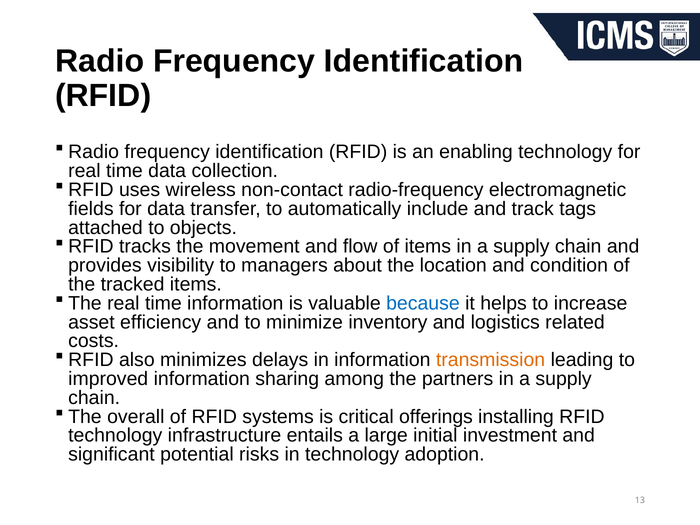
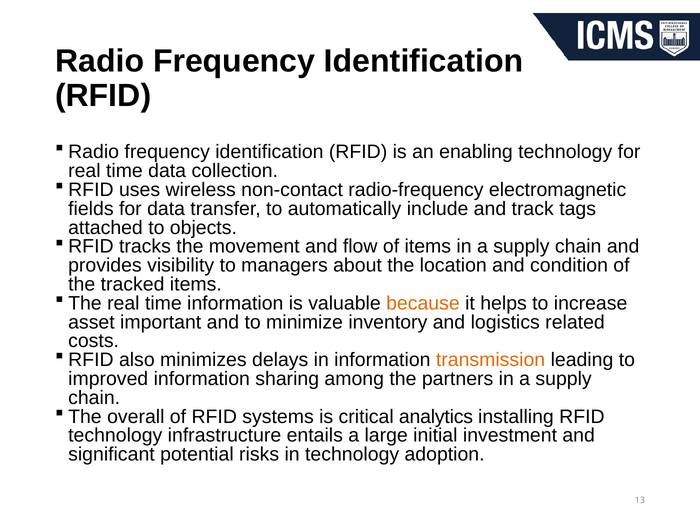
because colour: blue -> orange
efficiency: efficiency -> important
offerings: offerings -> analytics
